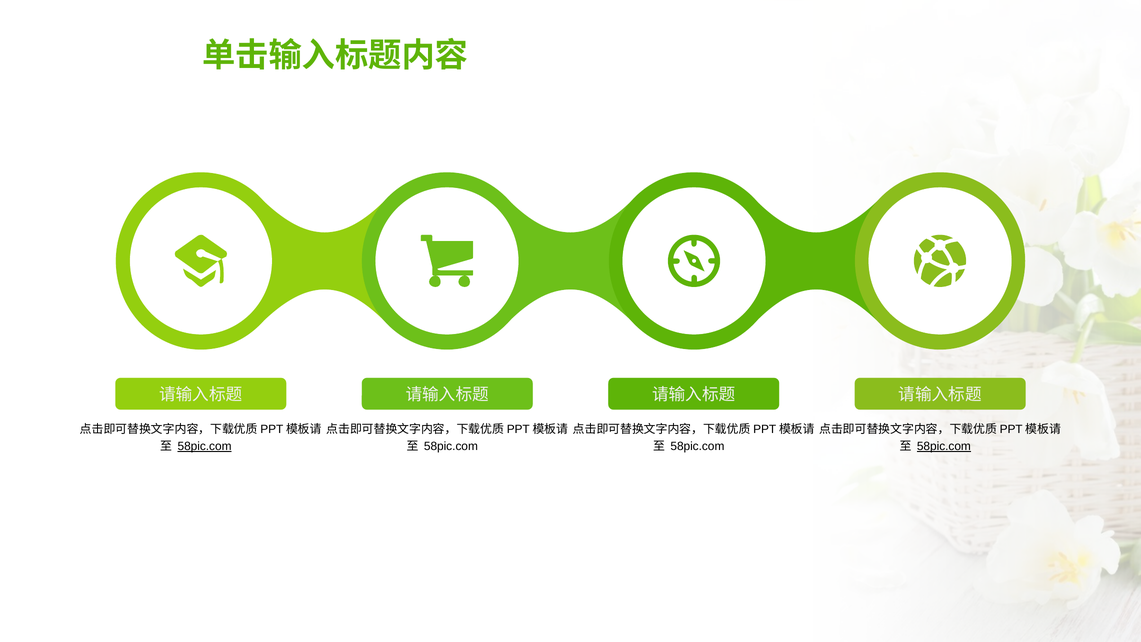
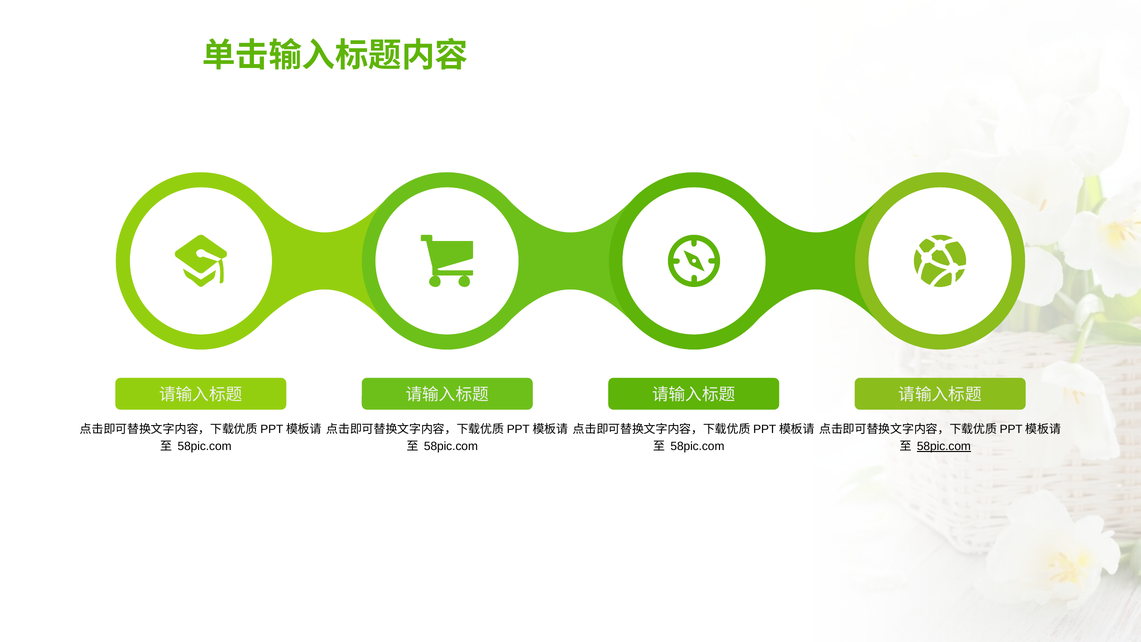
58pic.com at (205, 446) underline: present -> none
